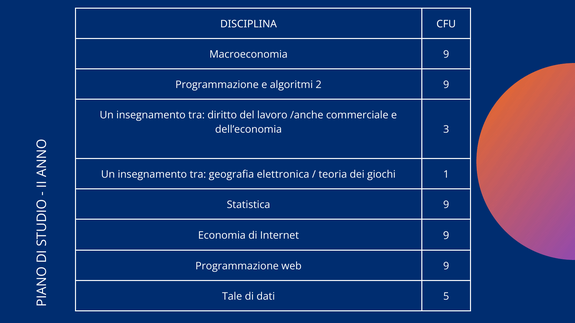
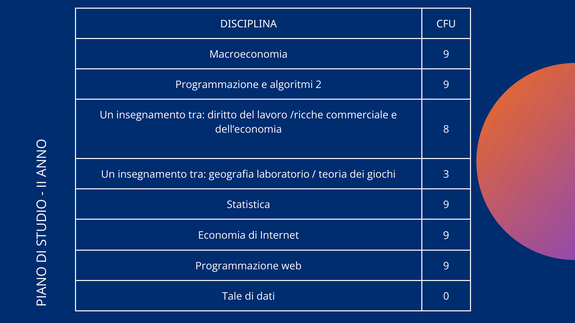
/anche: /anche -> /ricche
3: 3 -> 8
elettronica: elettronica -> laboratorio
1: 1 -> 3
5: 5 -> 0
